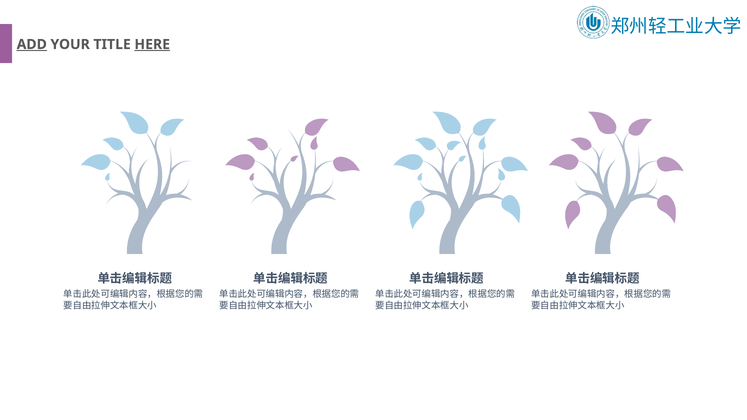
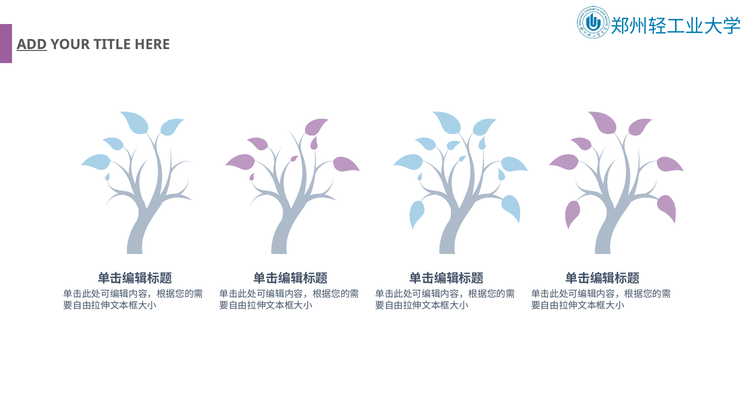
HERE underline: present -> none
